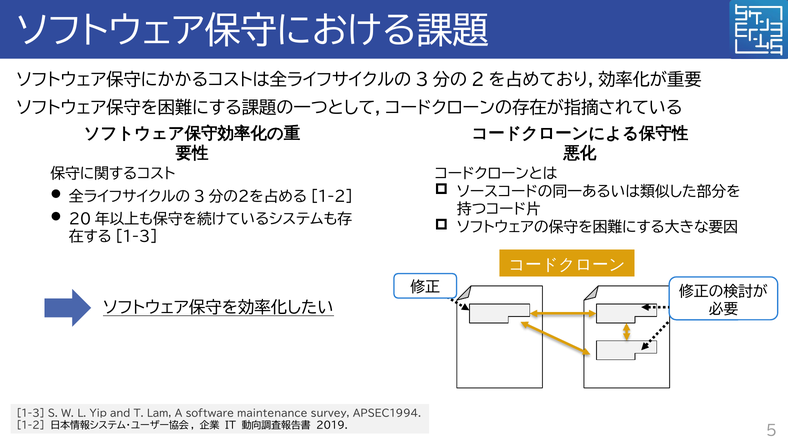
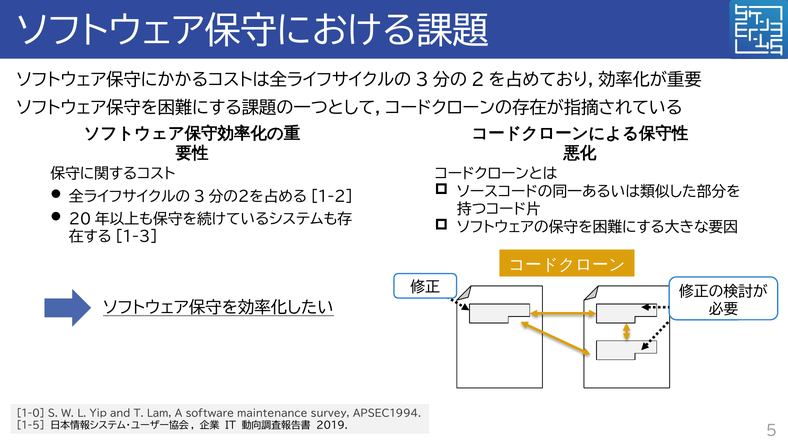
1-3: 1-3 -> 1-0
1-2: 1-2 -> 1-5
